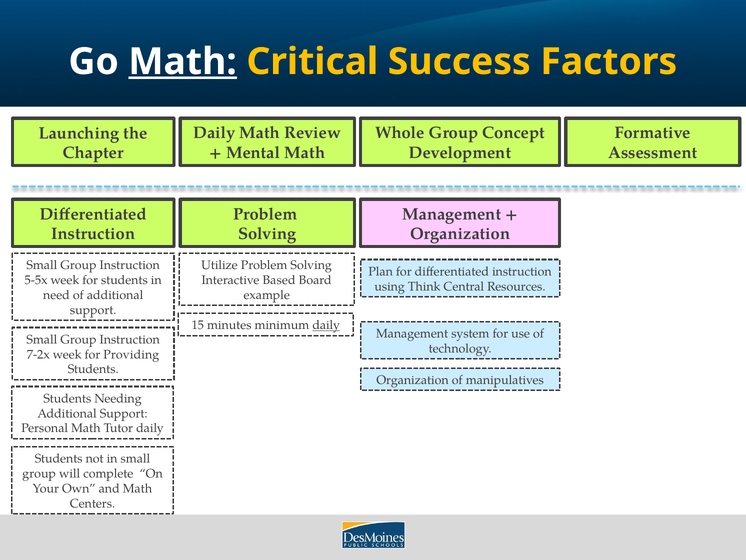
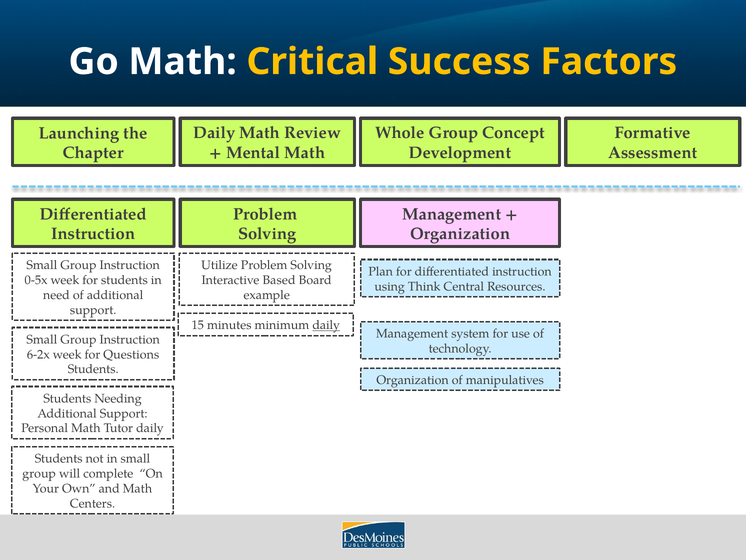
Math at (183, 62) underline: present -> none
5-5x: 5-5x -> 0-5x
7-2x: 7-2x -> 6-2x
Providing: Providing -> Questions
